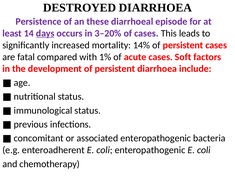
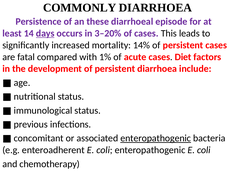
DESTROYED: DESTROYED -> COMMONLY
Soft: Soft -> Diet
enteropathogenic at (156, 138) underline: none -> present
